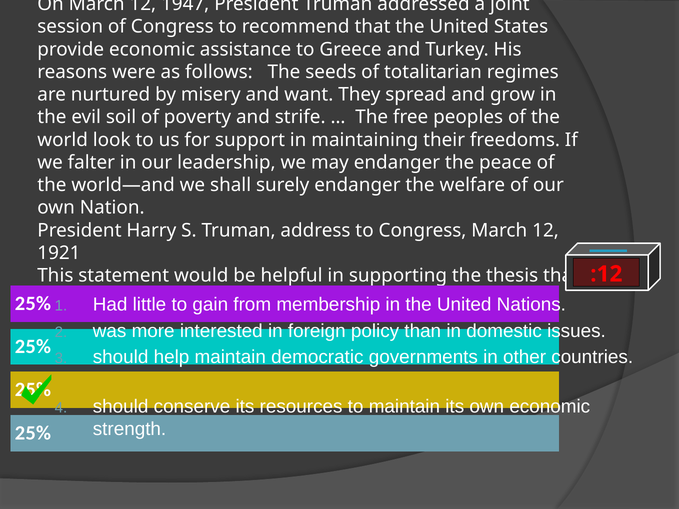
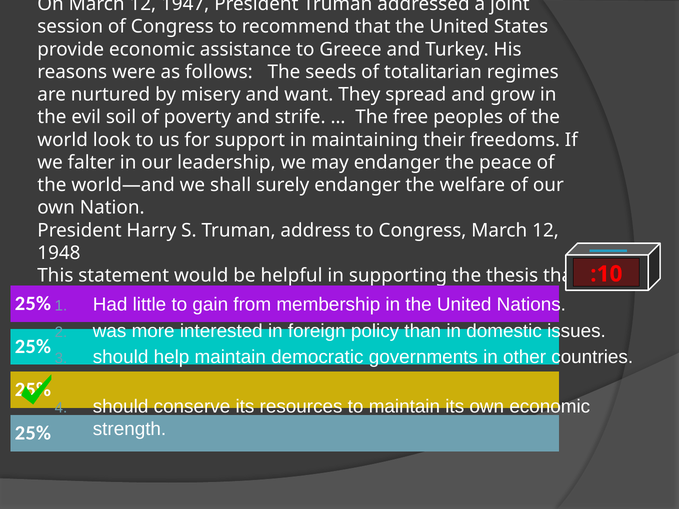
1921: 1921 -> 1948
:12: :12 -> :10
